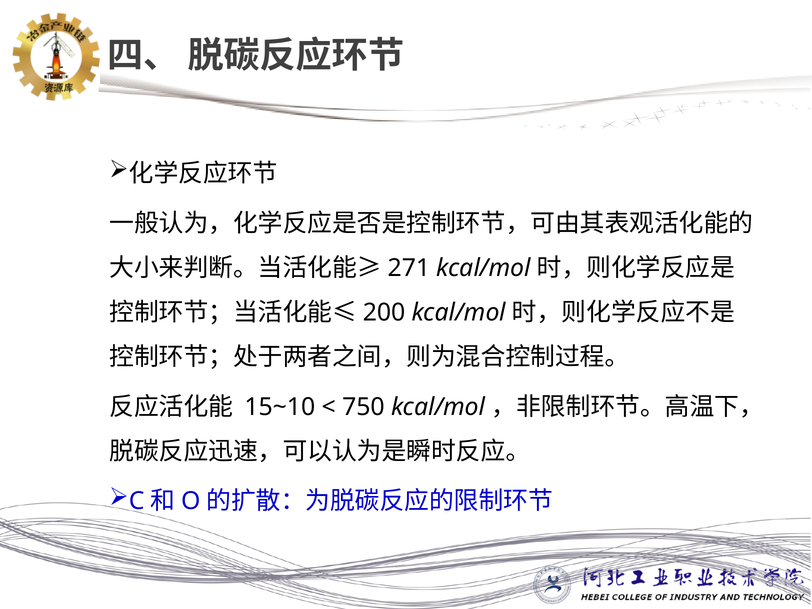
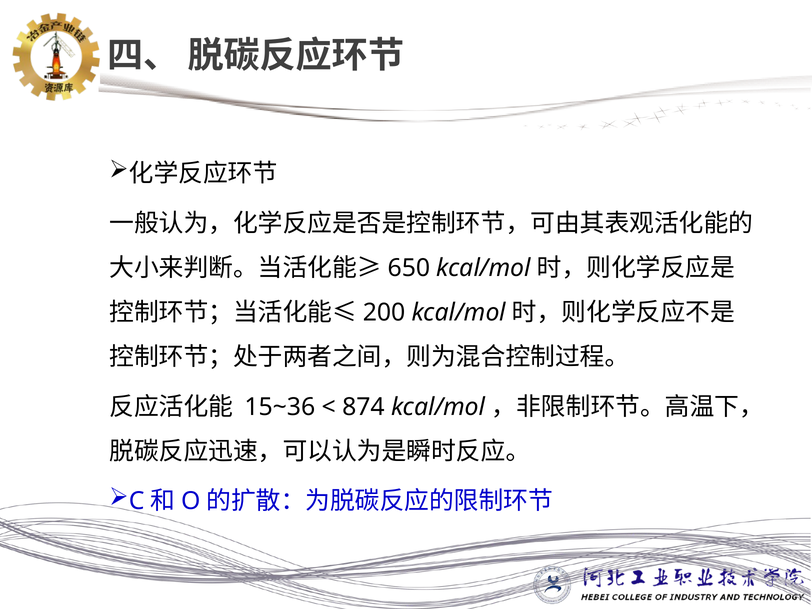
271: 271 -> 650
15~10: 15~10 -> 15~36
750: 750 -> 874
